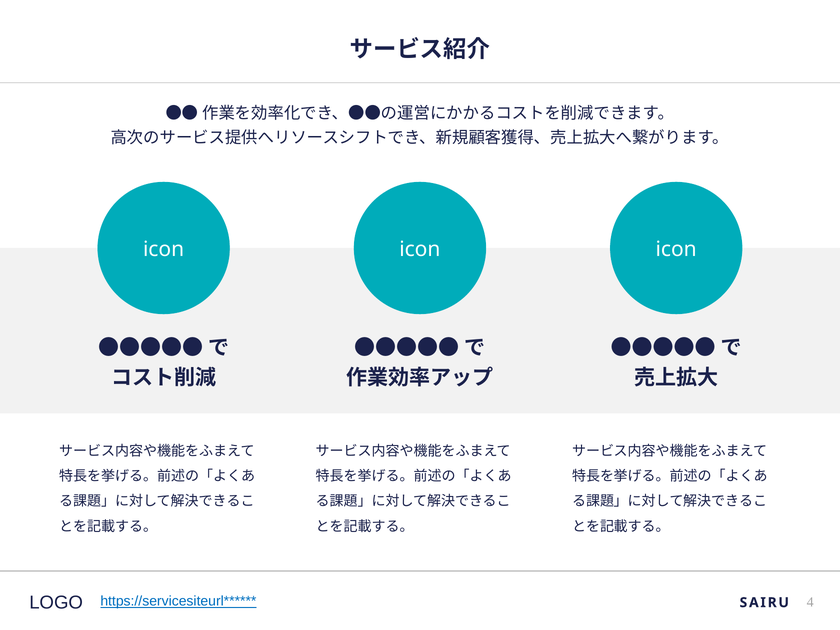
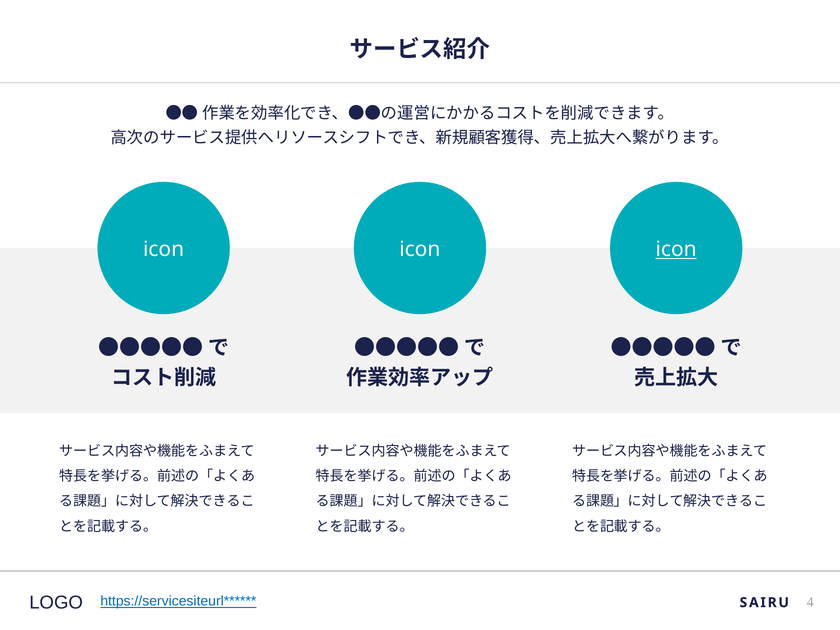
icon at (676, 249) underline: none -> present
